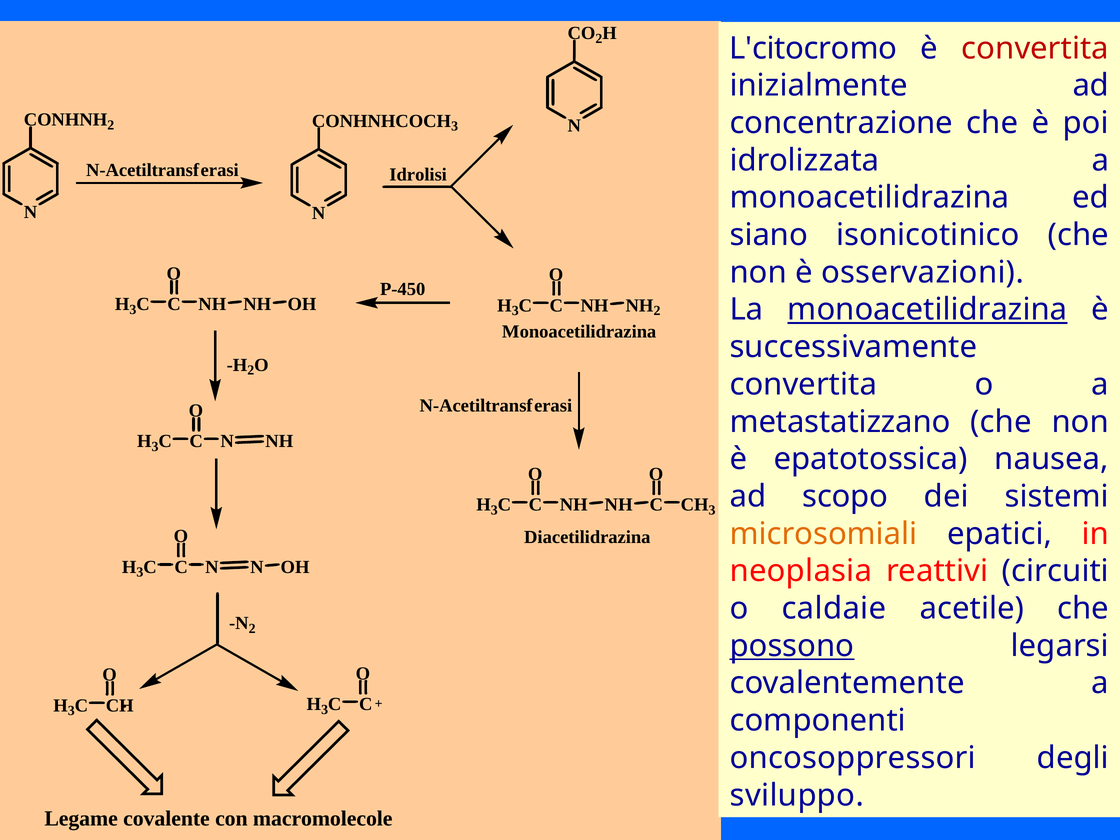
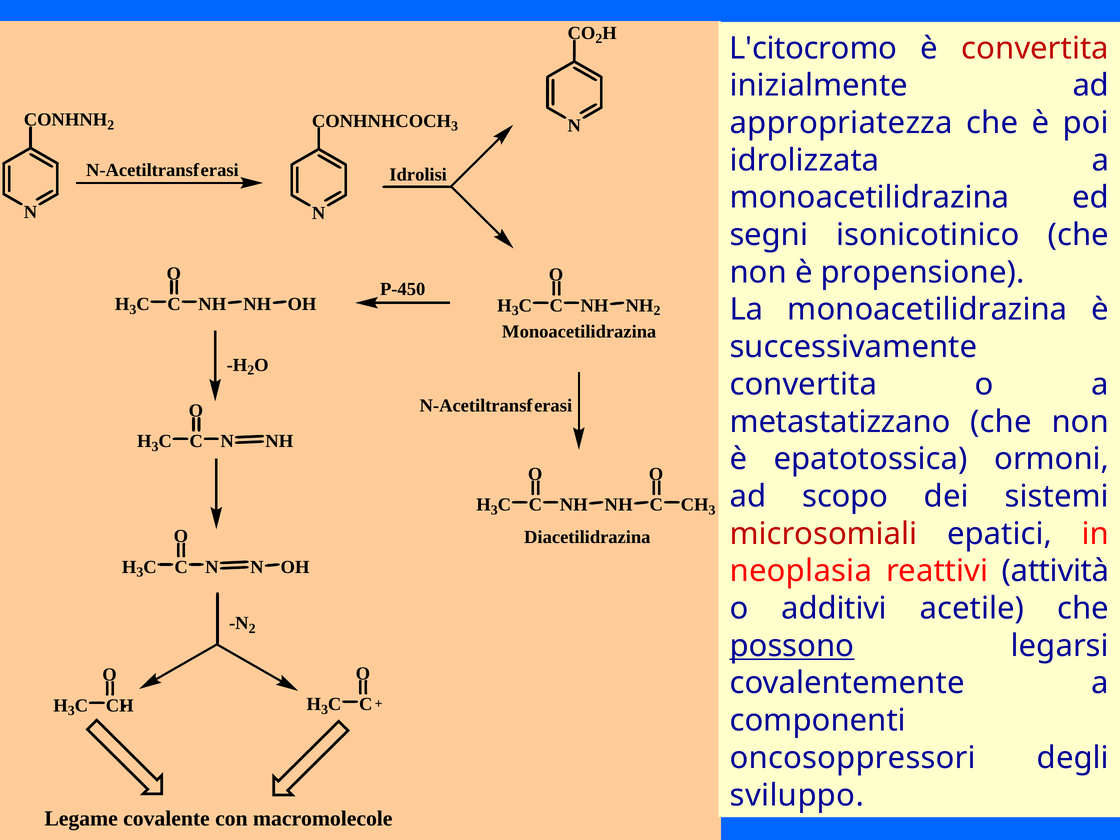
concentrazione: concentrazione -> appropriatezza
siano: siano -> segni
osservazioni: osservazioni -> propensione
monoacetilidrazina at (927, 310) underline: present -> none
nausea: nausea -> ormoni
microsomiali colour: orange -> red
circuiti: circuiti -> attività
caldaie: caldaie -> additivi
